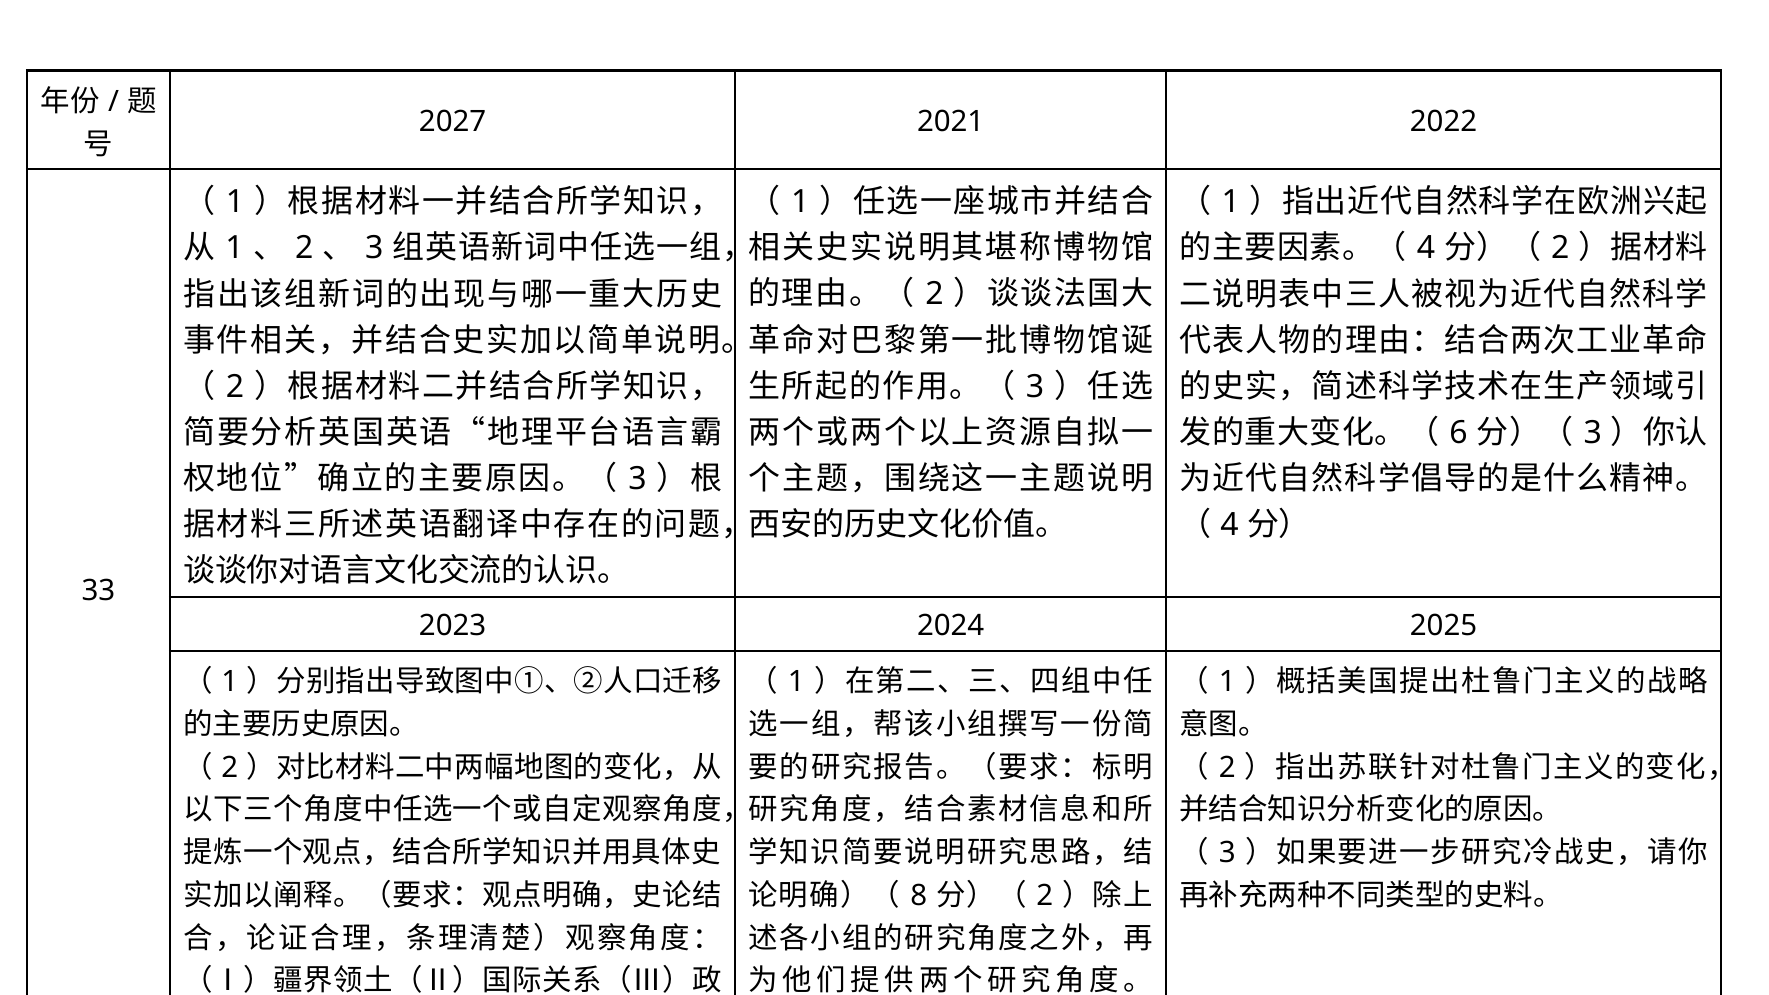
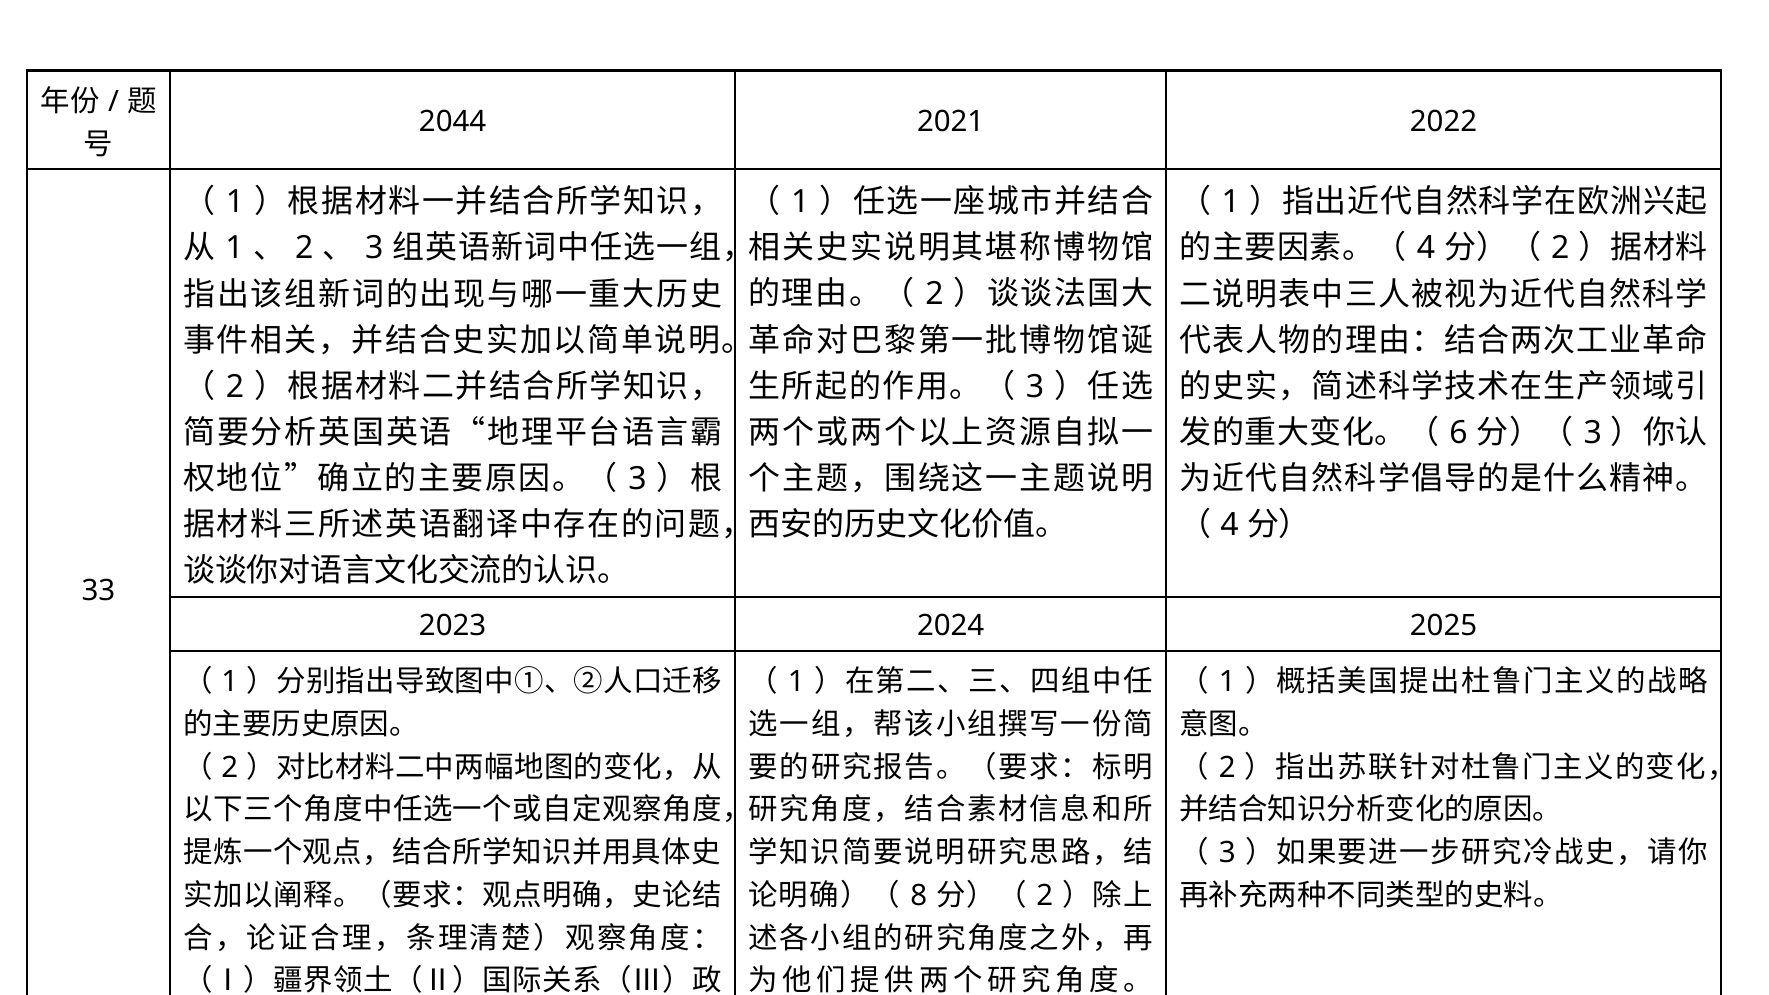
2027: 2027 -> 2044
